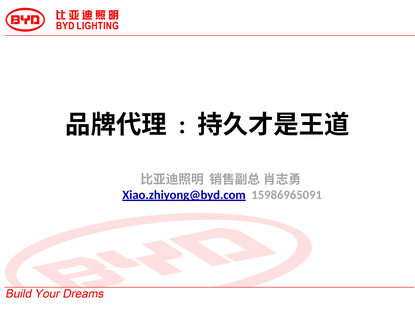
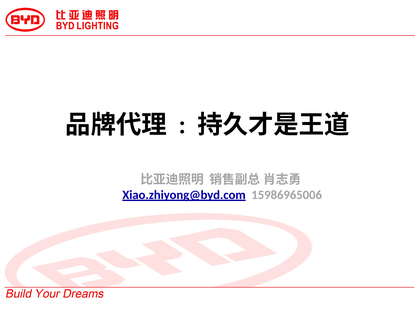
15986965091: 15986965091 -> 15986965006
